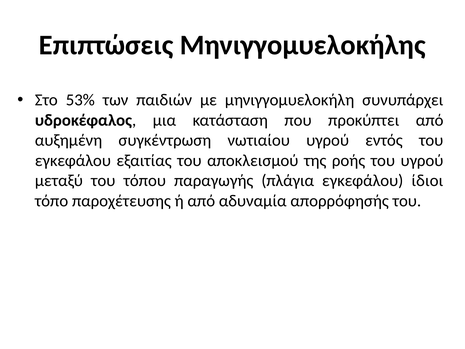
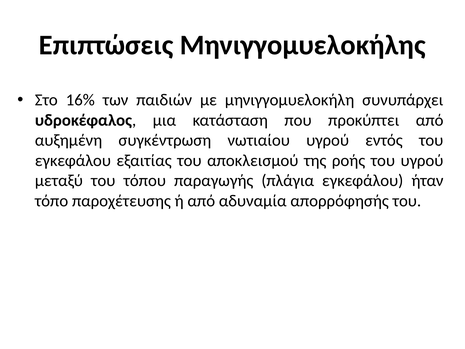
53%: 53% -> 16%
ίδιοι: ίδιοι -> ήταν
